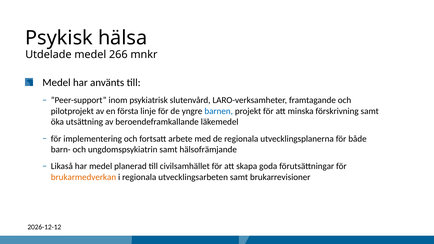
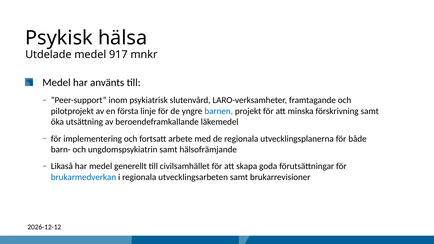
266: 266 -> 917
planerad: planerad -> generellt
brukarmedverkan colour: orange -> blue
